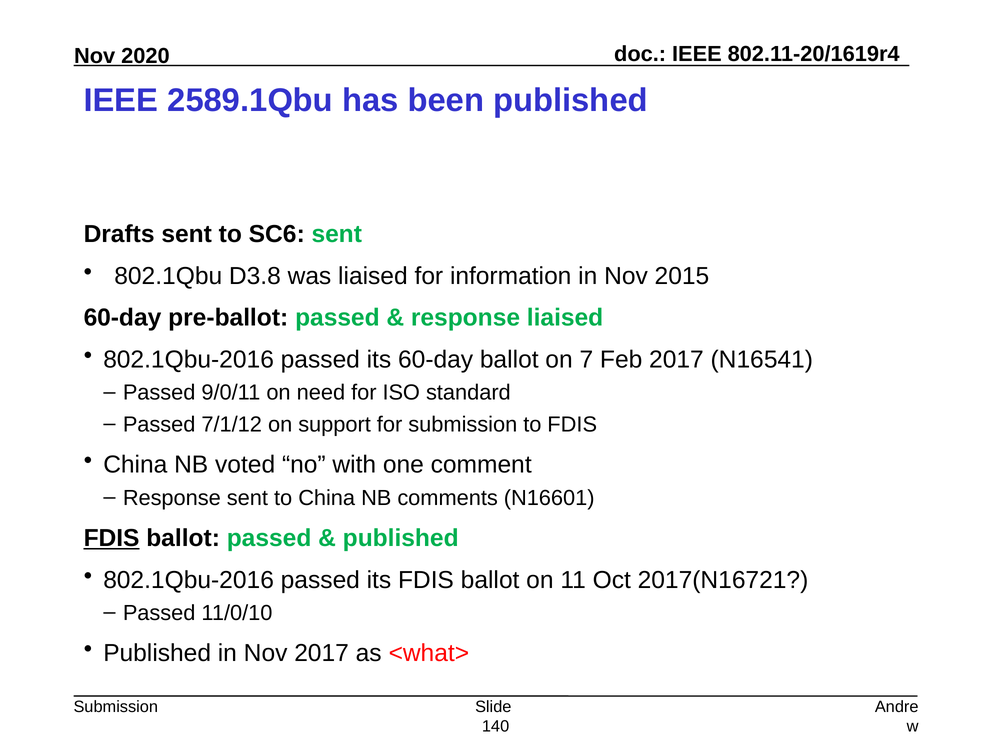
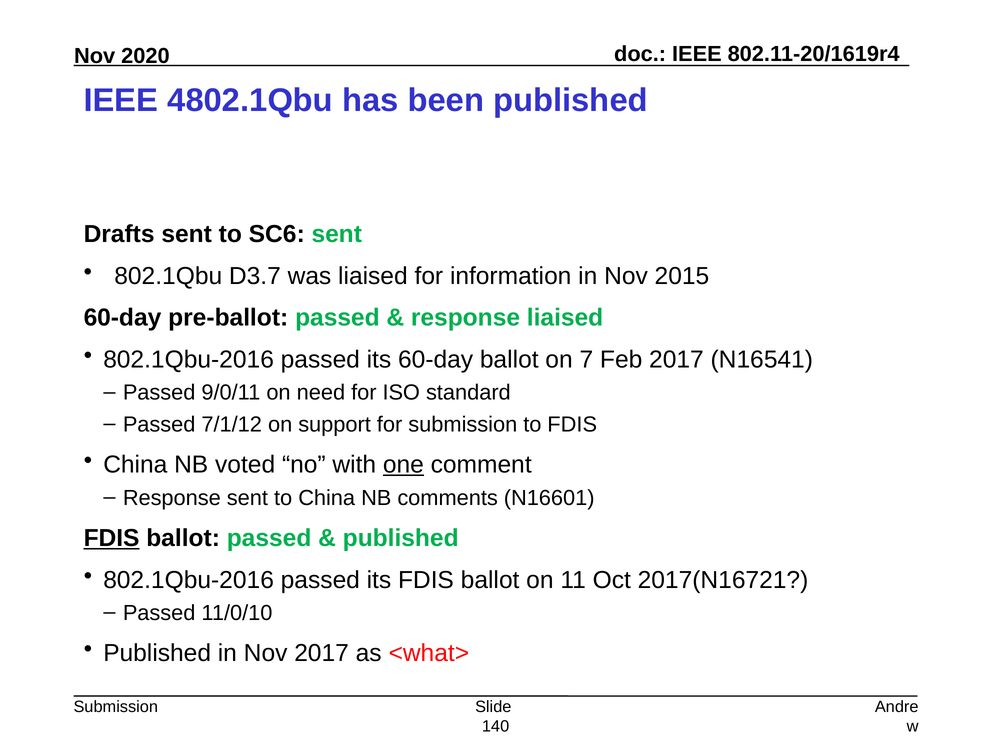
2589.1Qbu: 2589.1Qbu -> 4802.1Qbu
D3.8: D3.8 -> D3.7
one underline: none -> present
